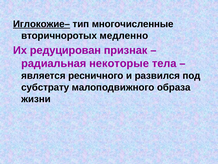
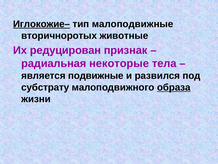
многочисленные: многочисленные -> малоподвижные
медленно: медленно -> животные
ресничного: ресничного -> подвижные
образа underline: none -> present
